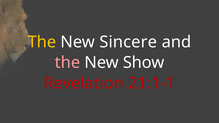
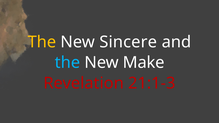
the at (67, 63) colour: pink -> light blue
Show: Show -> Make
21:1-1: 21:1-1 -> 21:1-3
